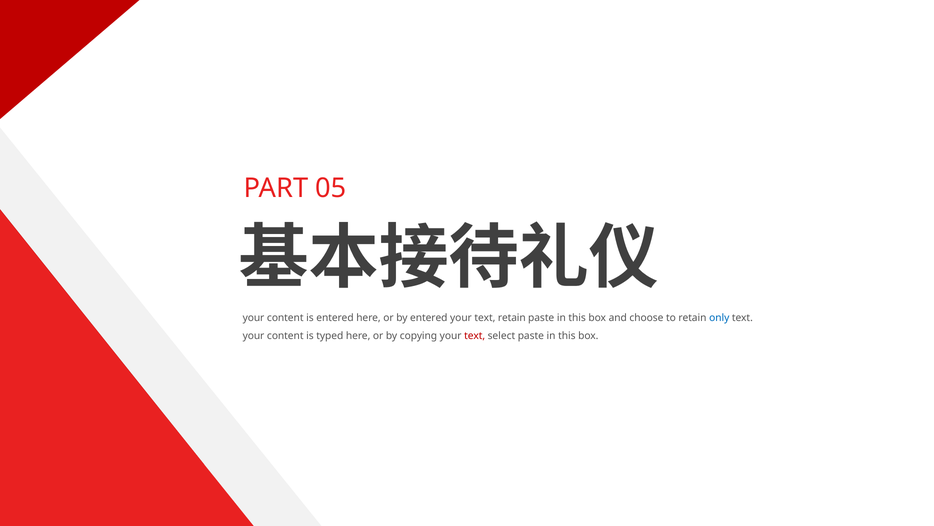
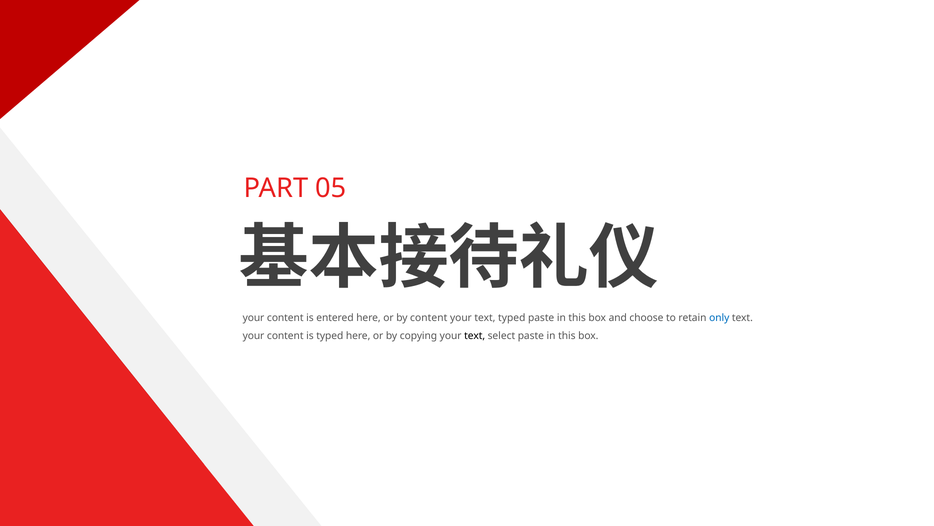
by entered: entered -> content
text retain: retain -> typed
text at (475, 336) colour: red -> black
